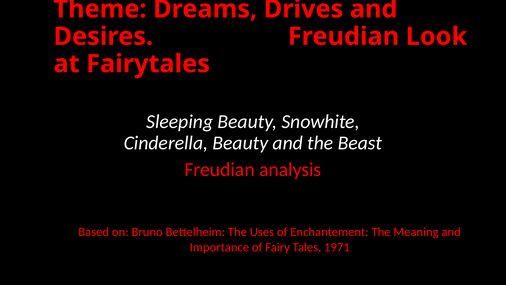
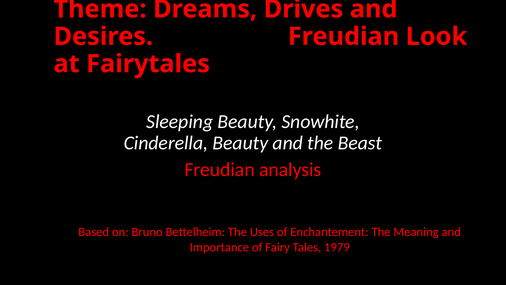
1971: 1971 -> 1979
